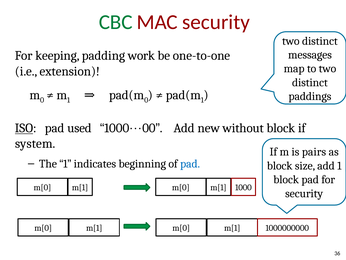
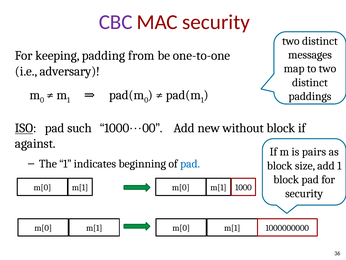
CBC colour: green -> purple
work: work -> from
extension: extension -> adversary
used: used -> such
system: system -> against
